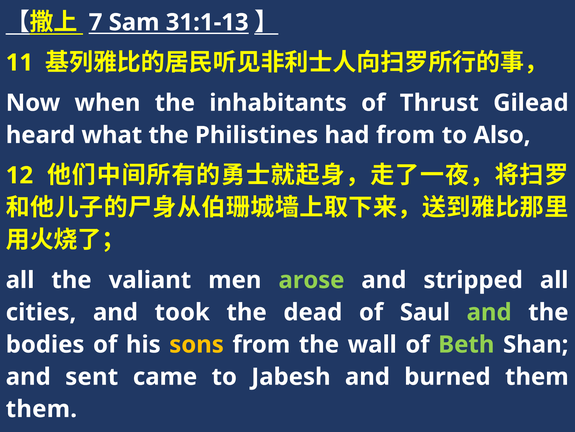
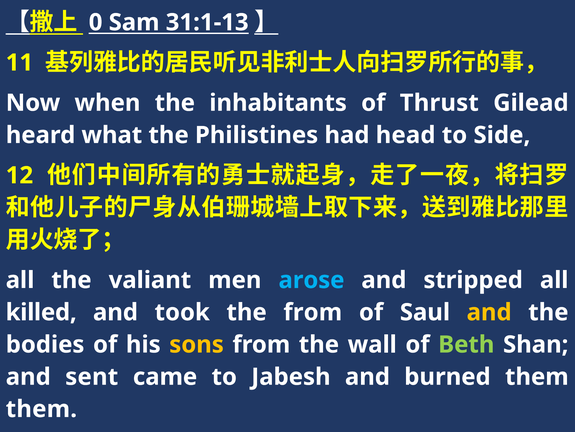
7: 7 -> 0
had from: from -> head
Also: Also -> Side
arose colour: light green -> light blue
cities: cities -> killed
the dead: dead -> from
and at (489, 312) colour: light green -> yellow
